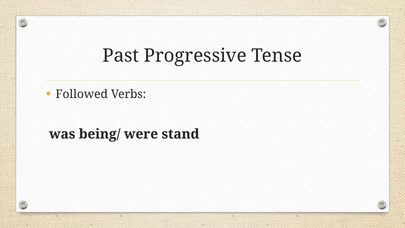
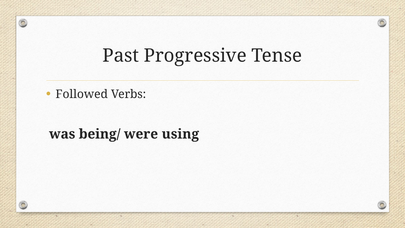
stand: stand -> using
